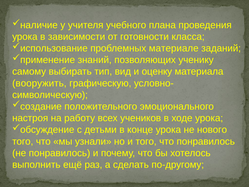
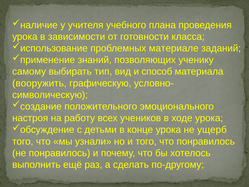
оценку: оценку -> способ
нового: нового -> ущерб
